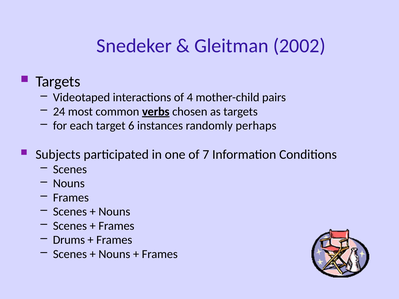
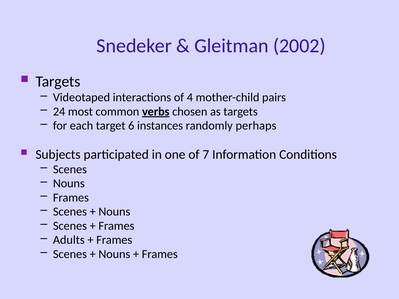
Drums: Drums -> Adults
